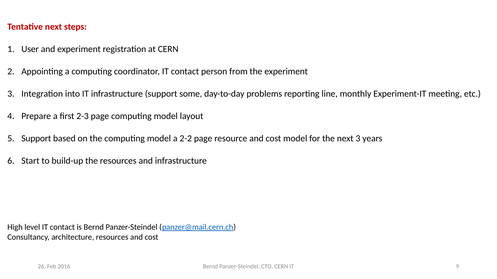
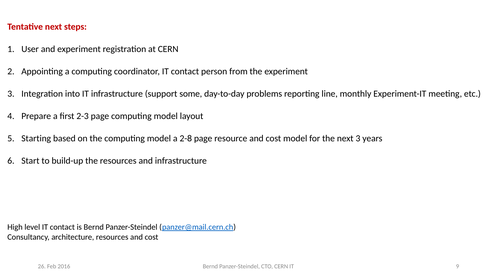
Support at (36, 139): Support -> Starting
2-2: 2-2 -> 2-8
